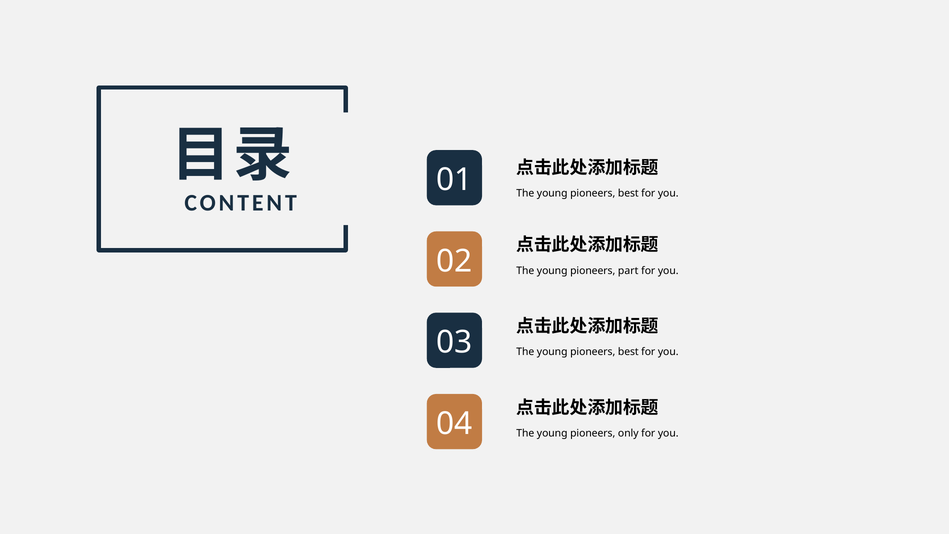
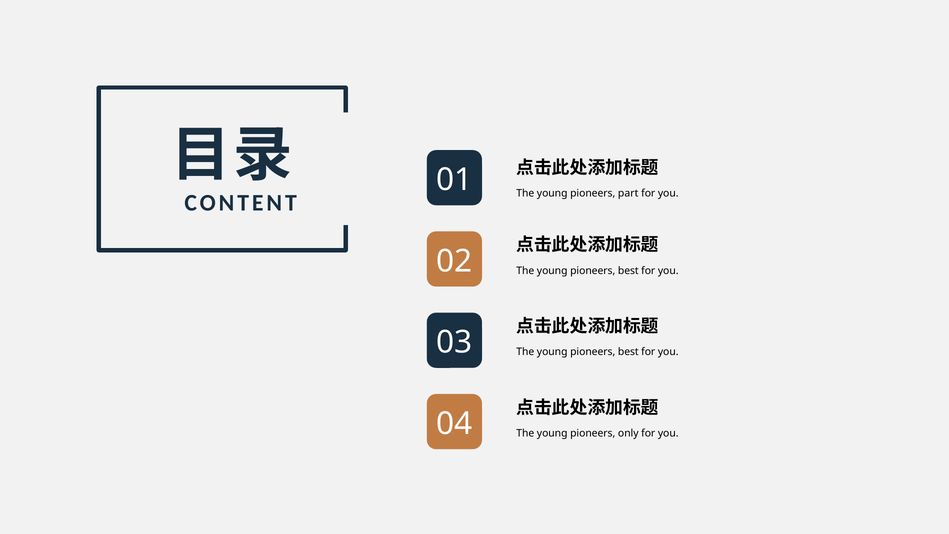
best at (628, 193): best -> part
part at (628, 271): part -> best
